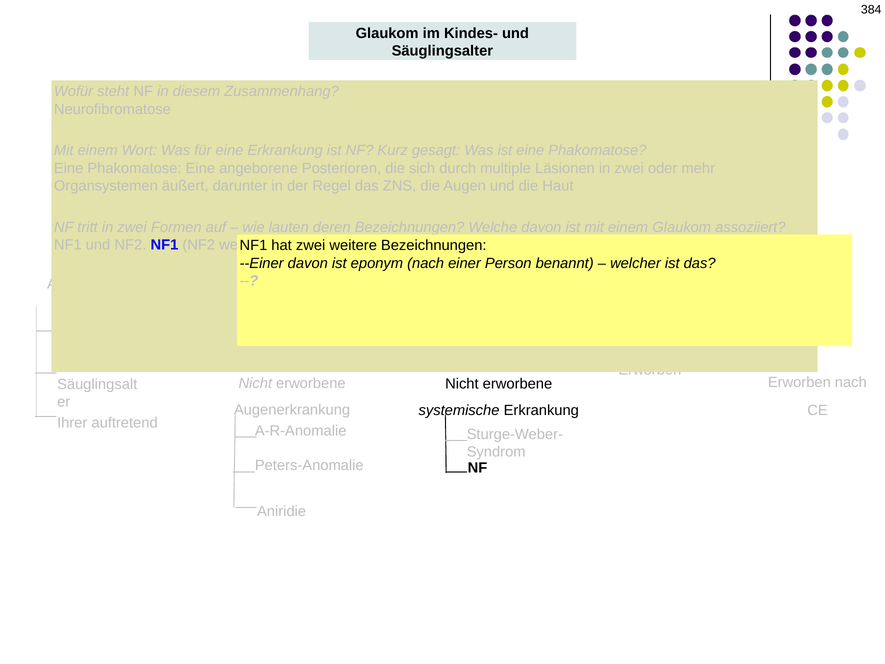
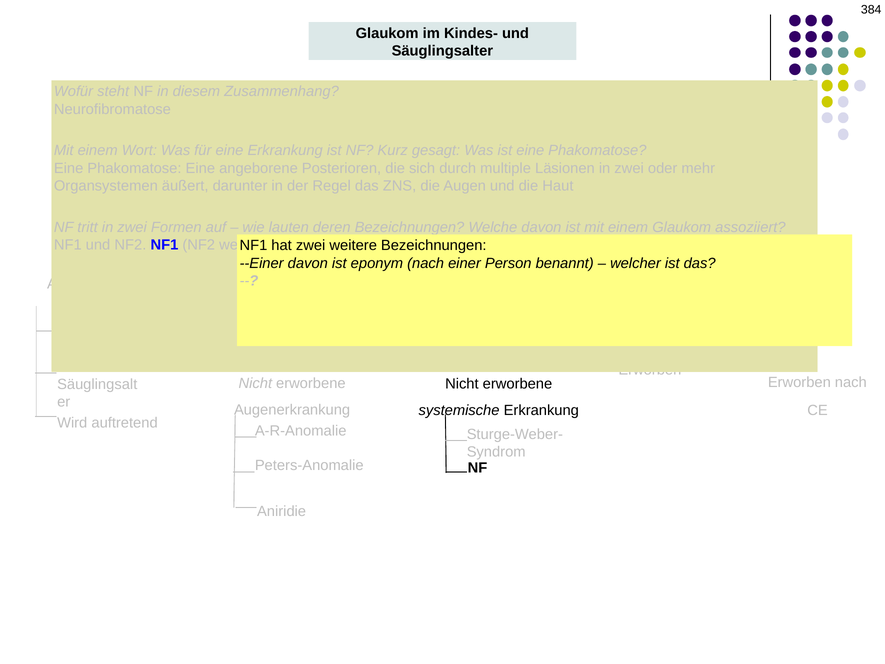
Ihrer: Ihrer -> Wird
